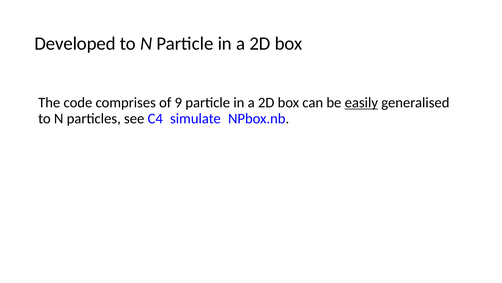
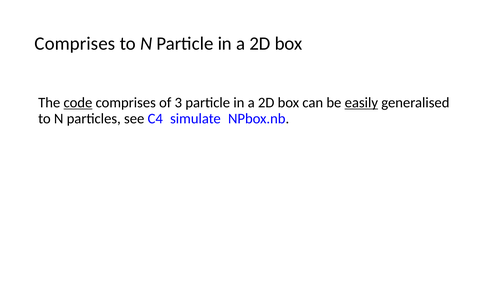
Developed at (75, 44): Developed -> Comprises
code underline: none -> present
9: 9 -> 3
